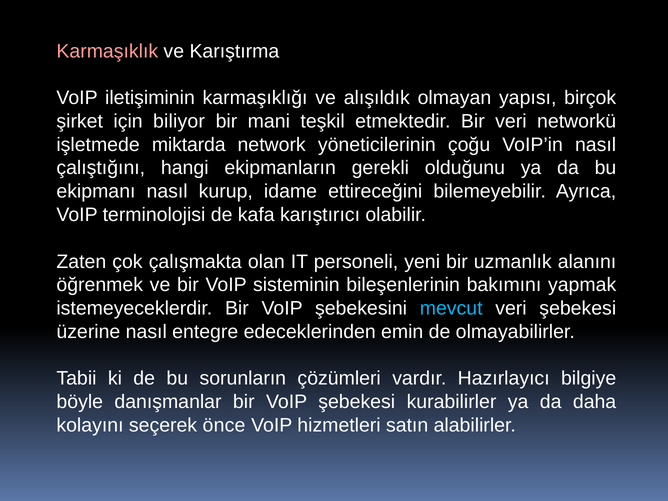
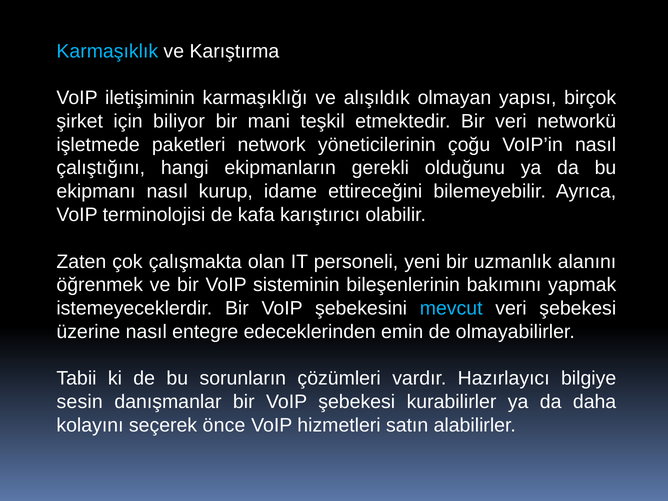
Karmaşıklık colour: pink -> light blue
miktarda: miktarda -> paketleri
böyle: böyle -> sesin
